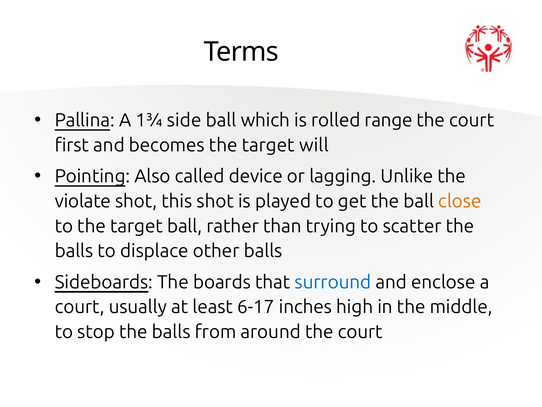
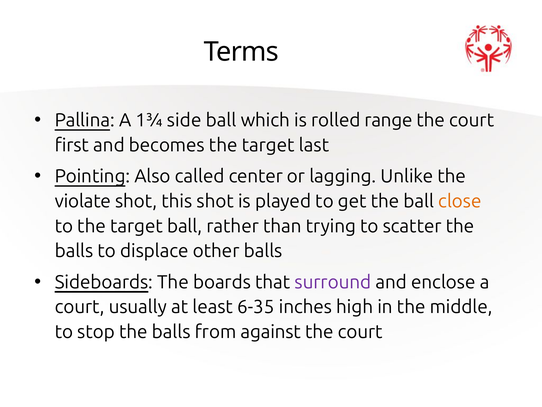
will: will -> last
device: device -> center
surround colour: blue -> purple
6-17: 6-17 -> 6-35
around: around -> against
